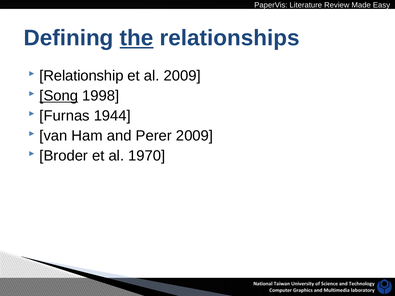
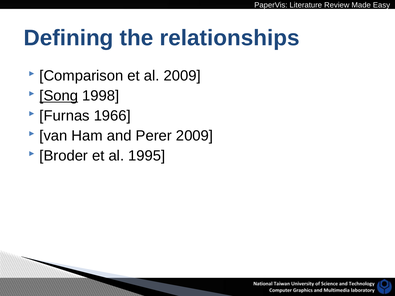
the underline: present -> none
Relationship: Relationship -> Comparison
1944: 1944 -> 1966
1970: 1970 -> 1995
